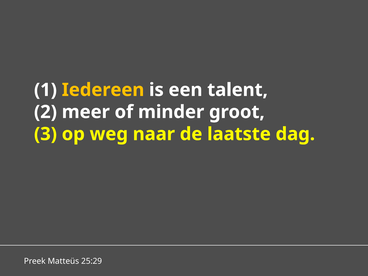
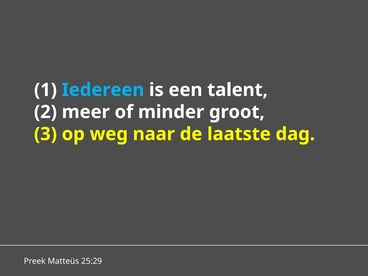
Iedereen colour: yellow -> light blue
